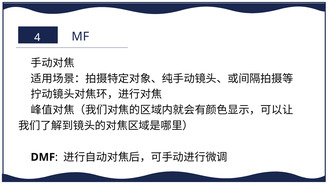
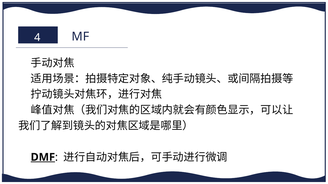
DMF underline: none -> present
